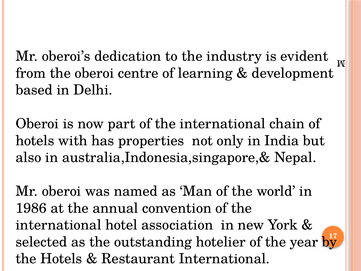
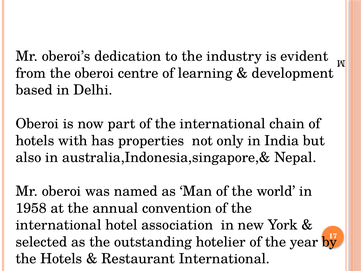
1986: 1986 -> 1958
